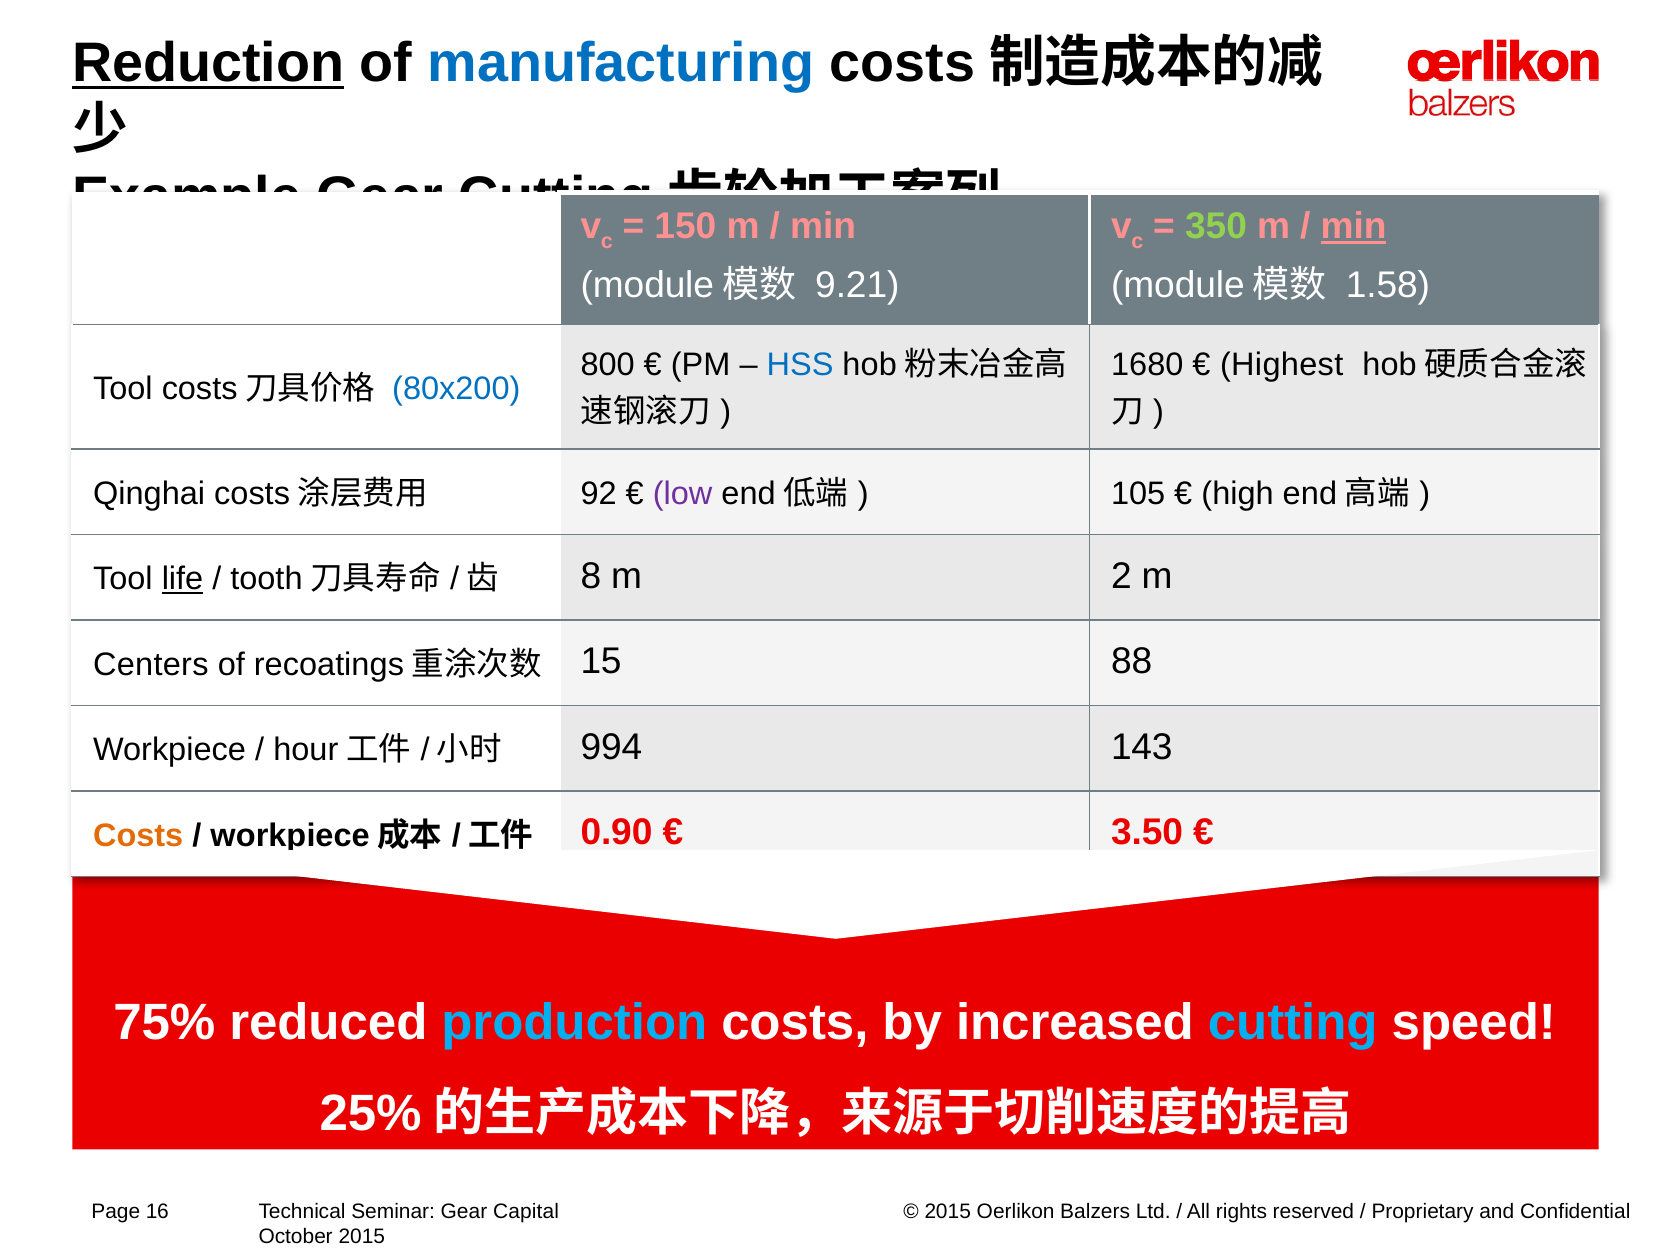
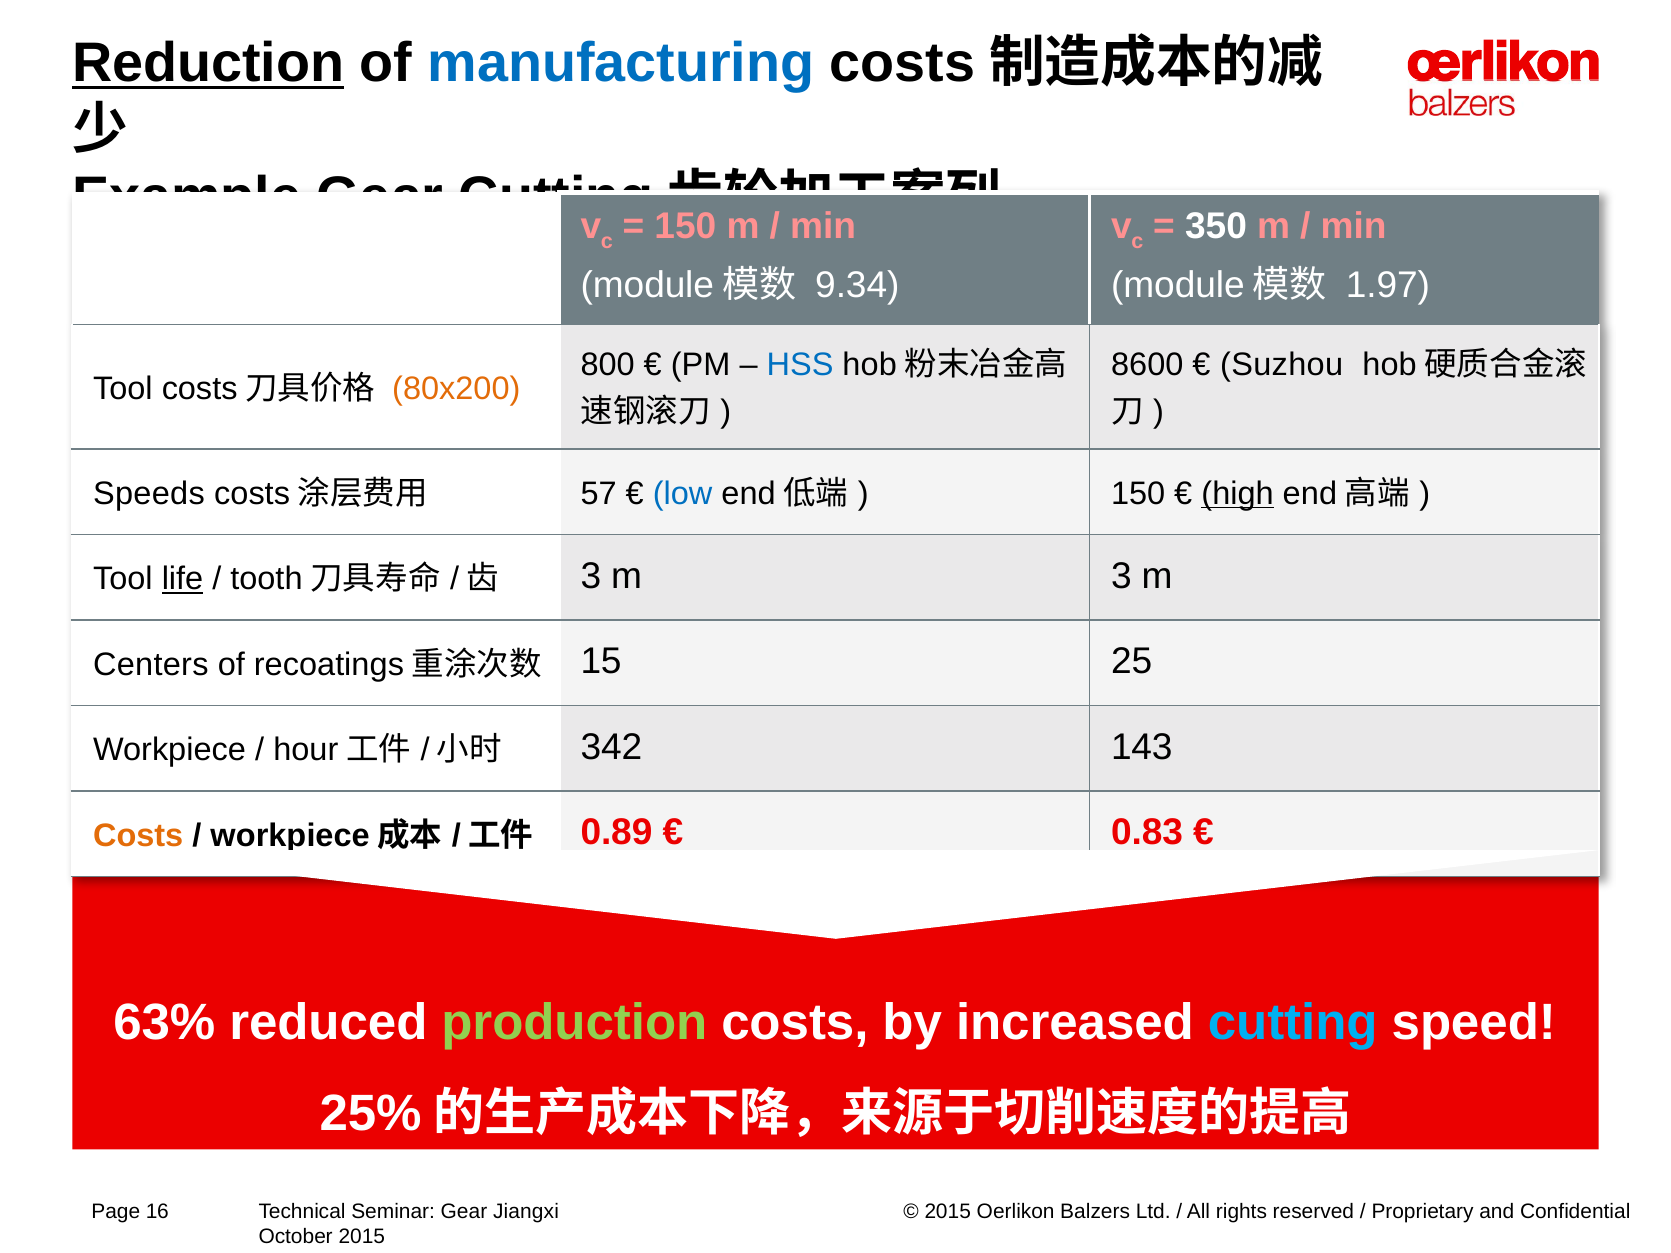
350 colour: light green -> white
min at (1354, 227) underline: present -> none
9.21: 9.21 -> 9.34
1.58: 1.58 -> 1.97
1680: 1680 -> 8600
Highest: Highest -> Suzhou
80x200 colour: blue -> orange
Qinghai: Qinghai -> Speeds
92: 92 -> 57
low colour: purple -> blue
105 at (1138, 494): 105 -> 150
high underline: none -> present
8 at (591, 576): 8 -> 3
m 2: 2 -> 3
88: 88 -> 25
994: 994 -> 342
0.90: 0.90 -> 0.89
3.50: 3.50 -> 0.83
75%: 75% -> 63%
production colour: light blue -> light green
Capital: Capital -> Jiangxi
